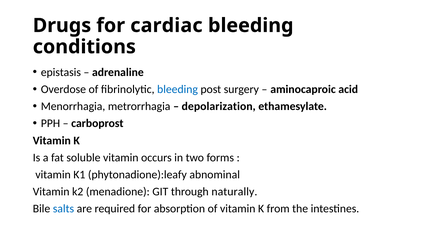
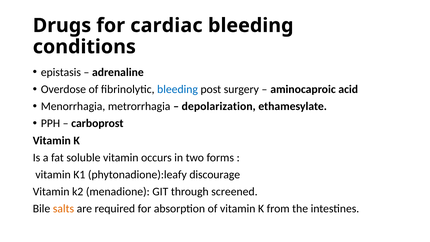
abnominal: abnominal -> discourage
naturally: naturally -> screened
salts colour: blue -> orange
